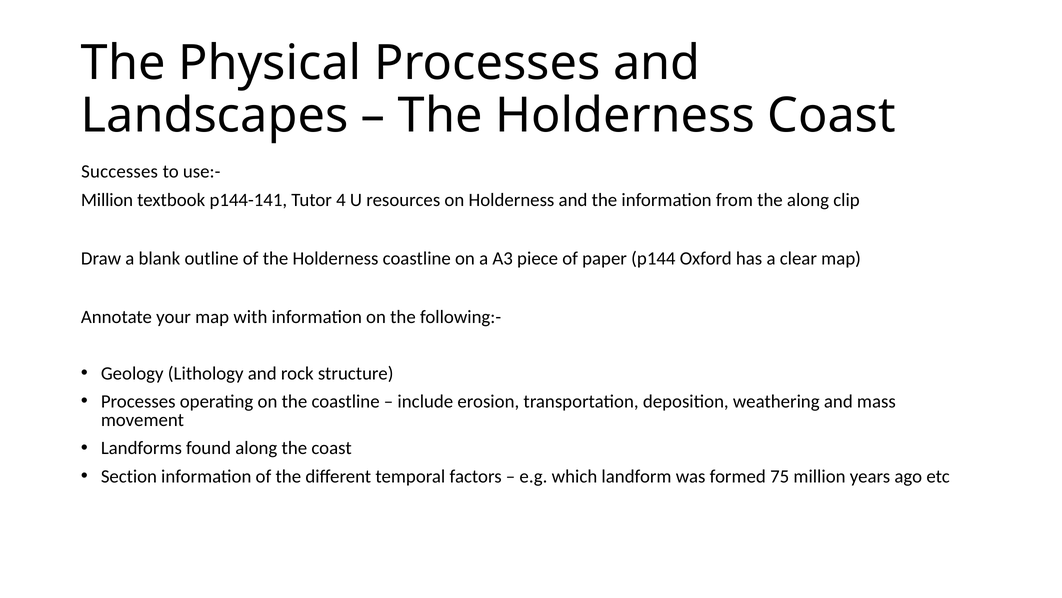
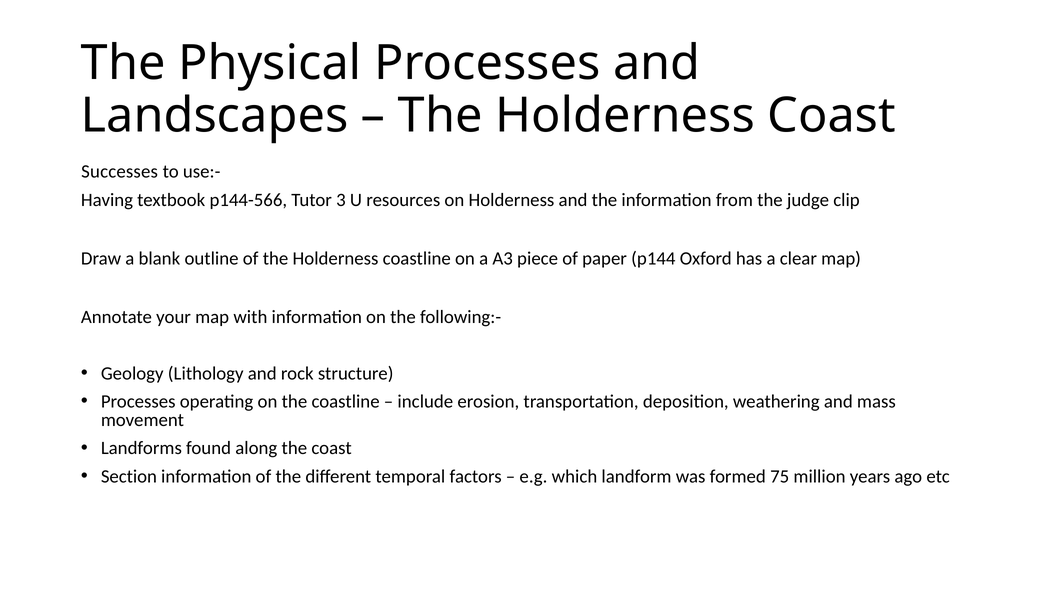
Million at (107, 200): Million -> Having
p144-141: p144-141 -> p144-566
4: 4 -> 3
the along: along -> judge
